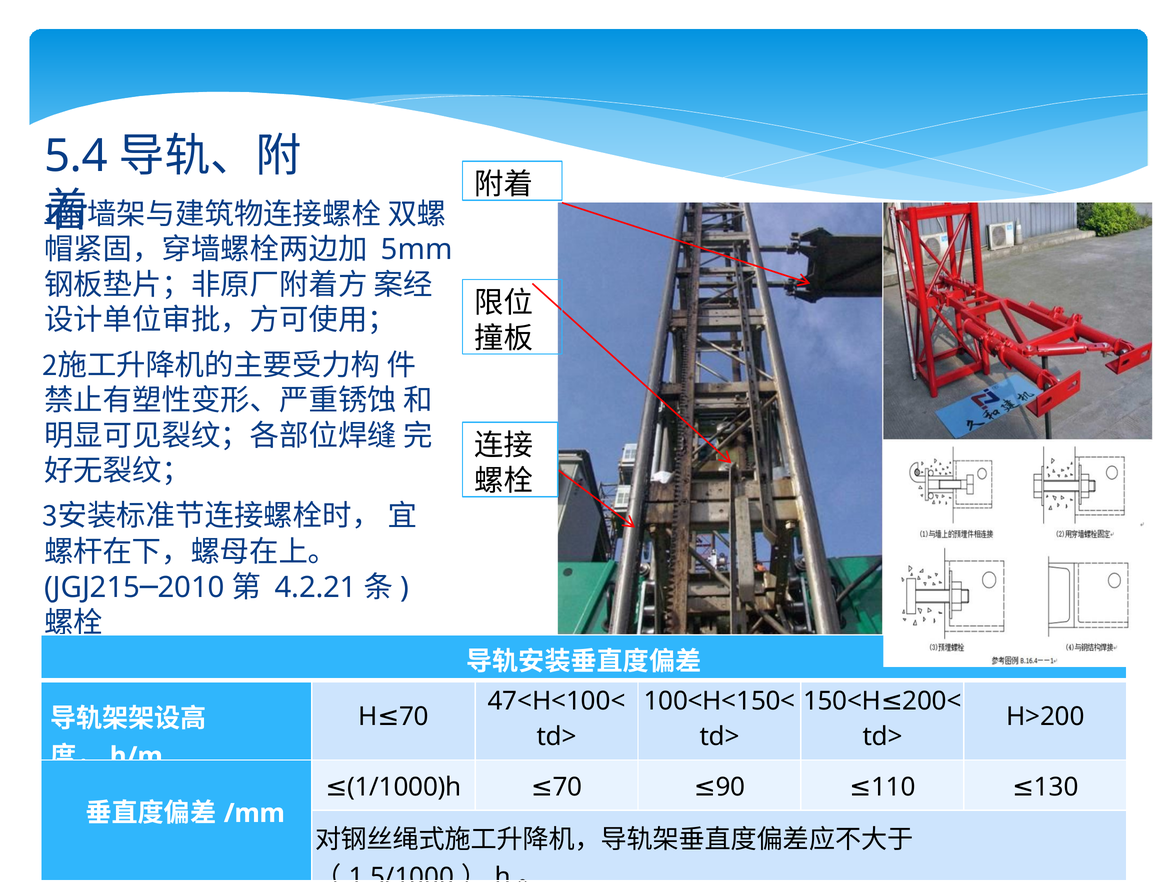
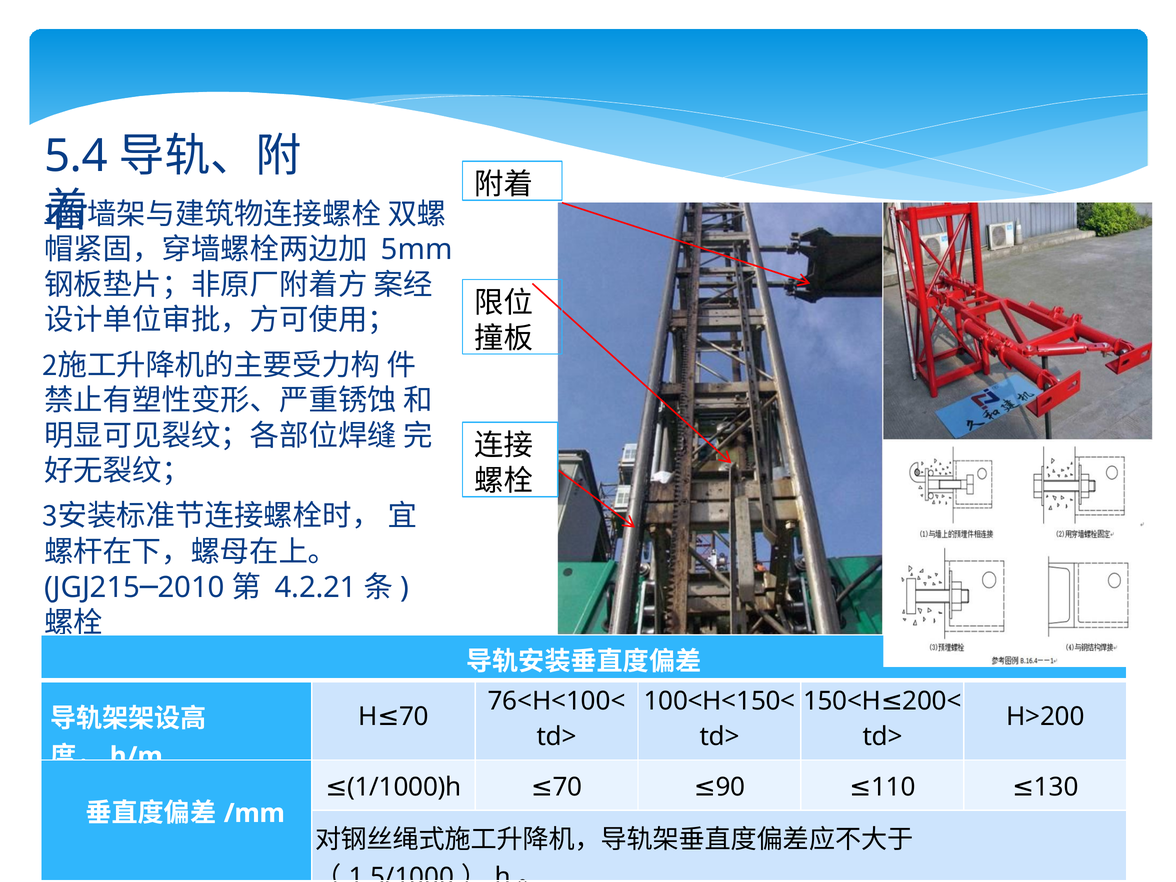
47<H<100<: 47<H<100< -> 76<H<100<
